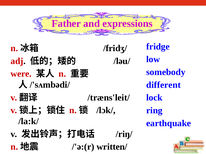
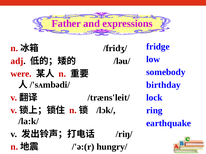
different: different -> birthday
written/: written/ -> hungry/
